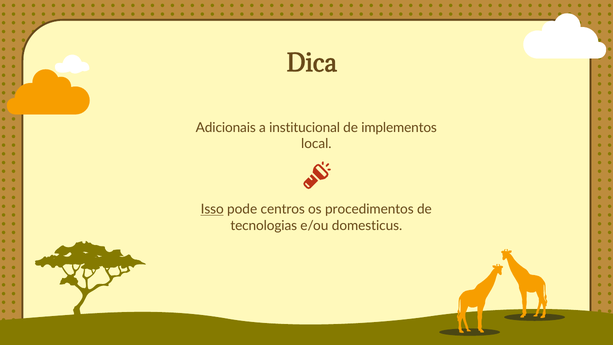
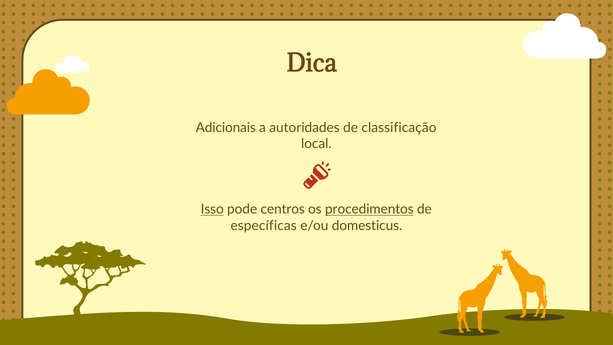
institucional: institucional -> autoridades
implementos: implementos -> classificação
procedimentos underline: none -> present
tecnologias: tecnologias -> específicas
